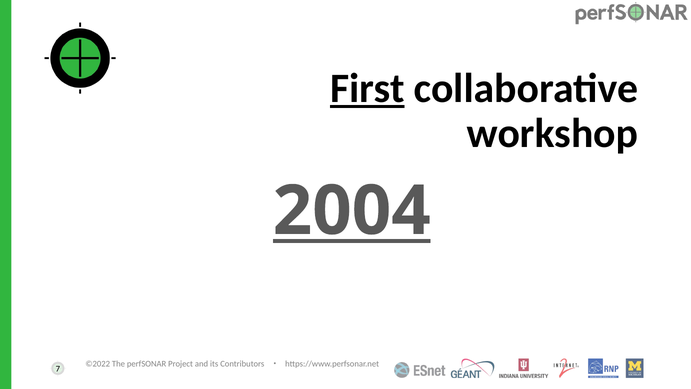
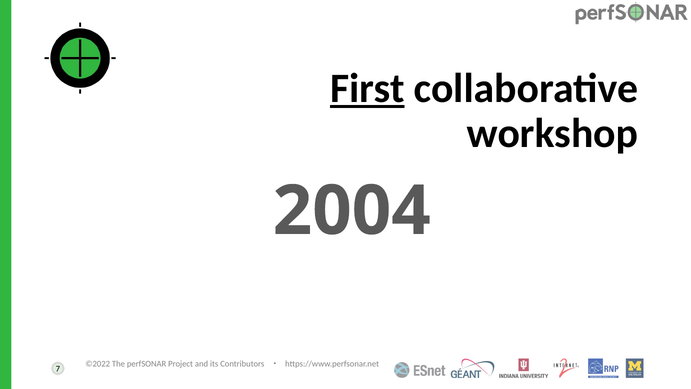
2004 underline: present -> none
